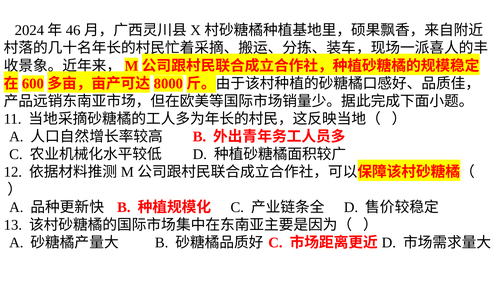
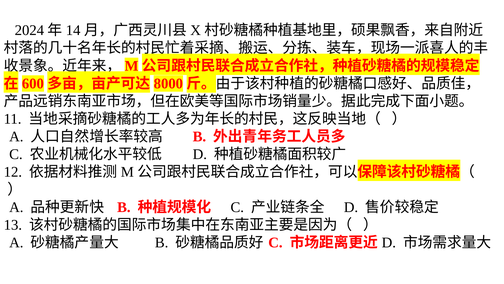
46: 46 -> 14
